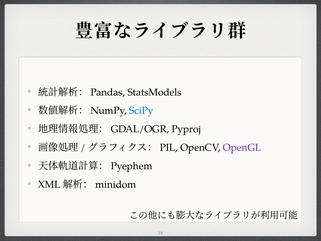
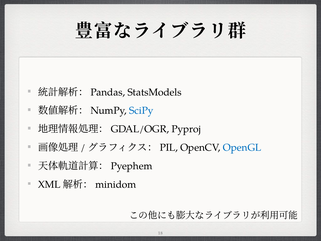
OpenGL colour: purple -> blue
